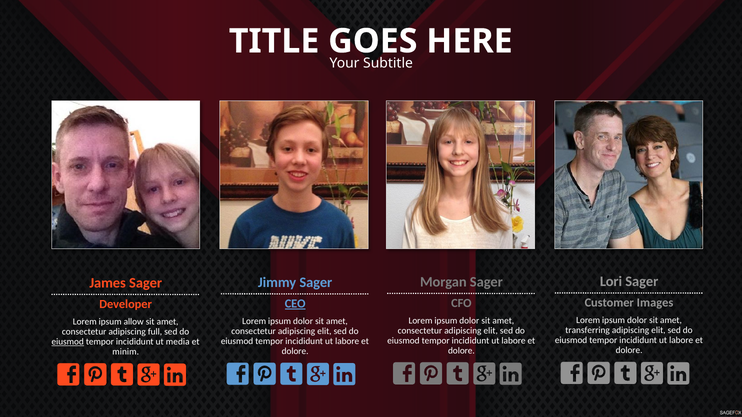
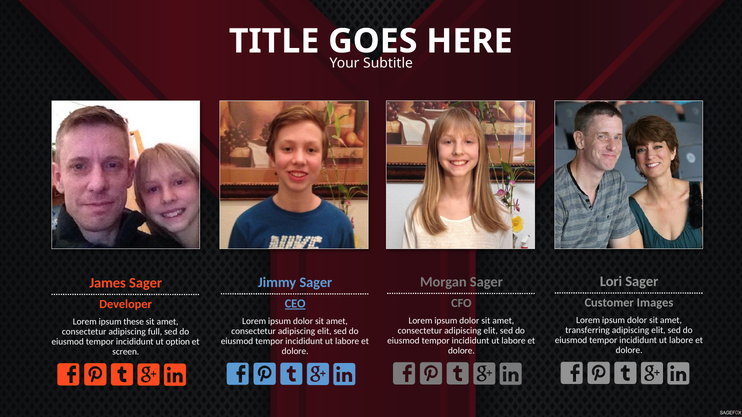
allow: allow -> these
eiusmod at (68, 342) underline: present -> none
media: media -> option
minim: minim -> screen
